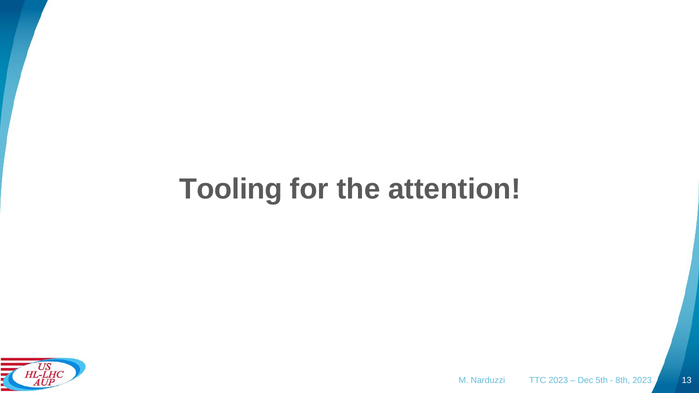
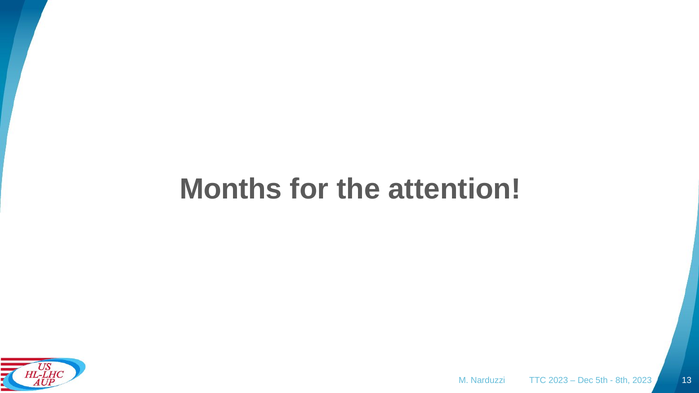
Tooling: Tooling -> Months
